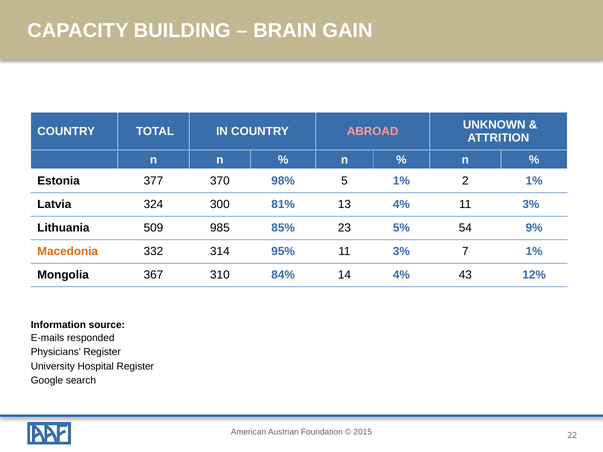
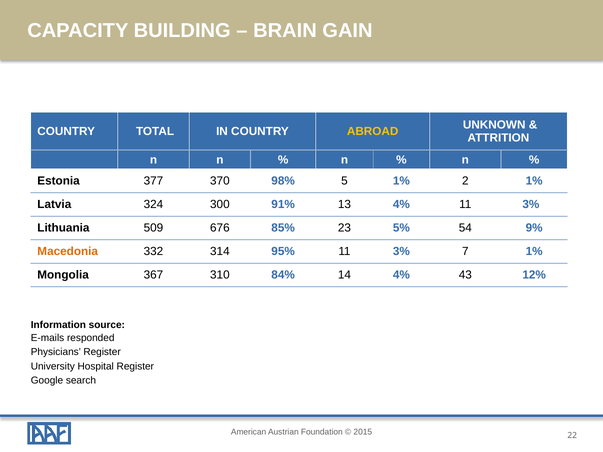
ABROAD colour: pink -> yellow
81%: 81% -> 91%
985: 985 -> 676
